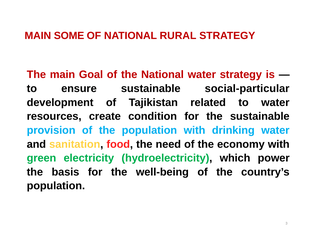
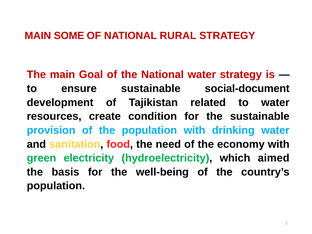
social-particular: social-particular -> social-document
power: power -> aimed
